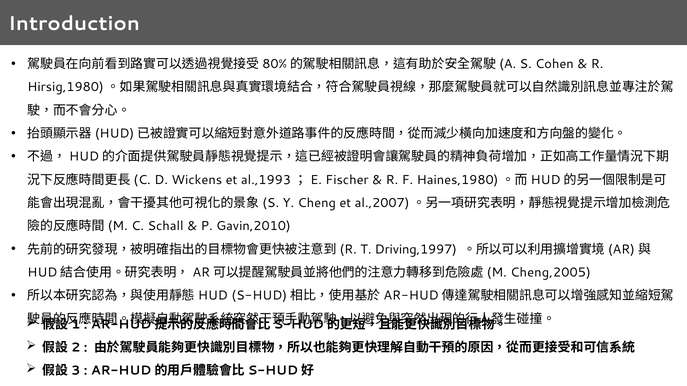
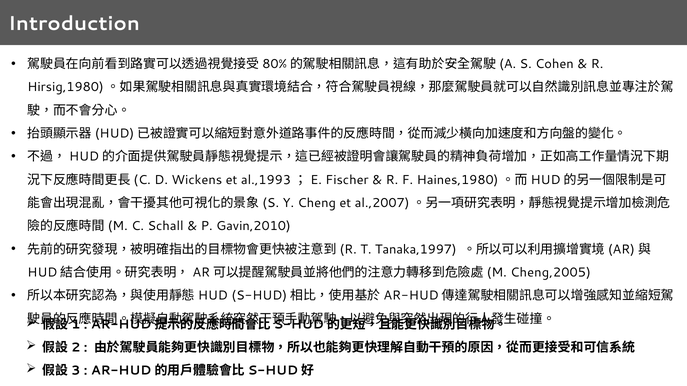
Driving,1997: Driving,1997 -> Tanaka,1997
